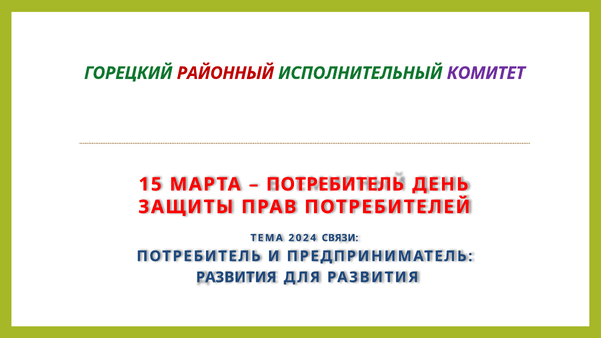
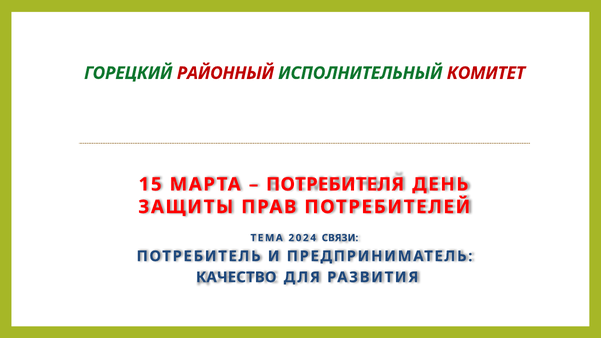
КОМИТЕТ colour: purple -> red
ПОТРЕБИТЕЛЬ at (335, 184): ПОТРЕБИТЕЛЬ -> ПОТРЕБИТЕЛЯ
РАЗВИТИЯ at (236, 277): РАЗВИТИЯ -> КАЧЕСТВО
